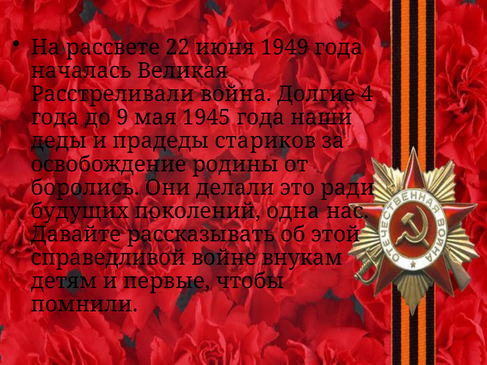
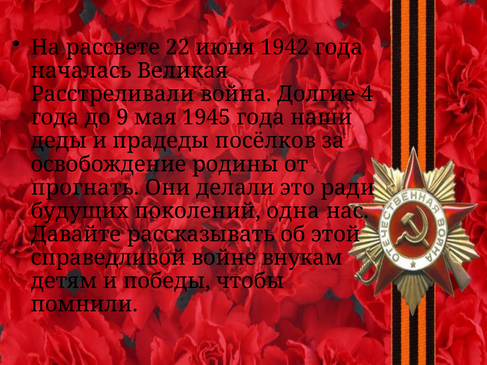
1949: 1949 -> 1942
стариков: стариков -> посёлков
боролись: боролись -> прогнать
первые: первые -> победы
